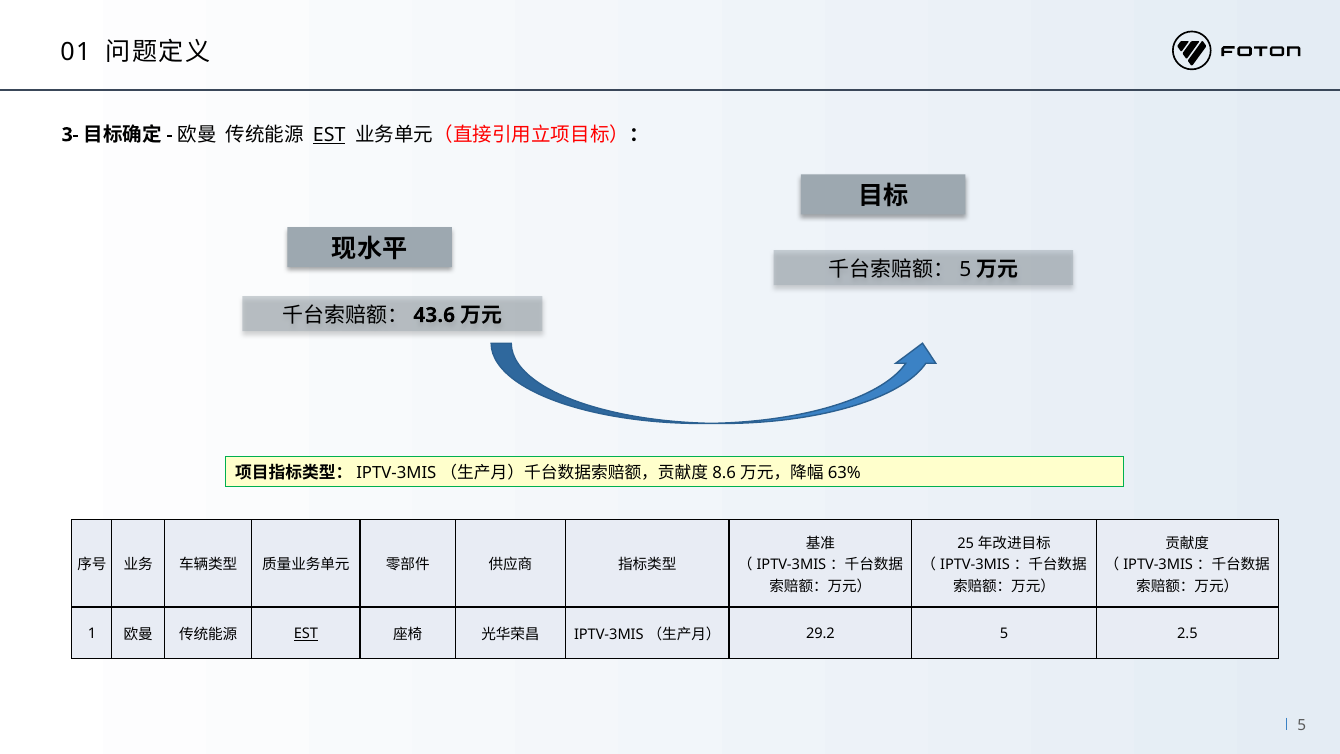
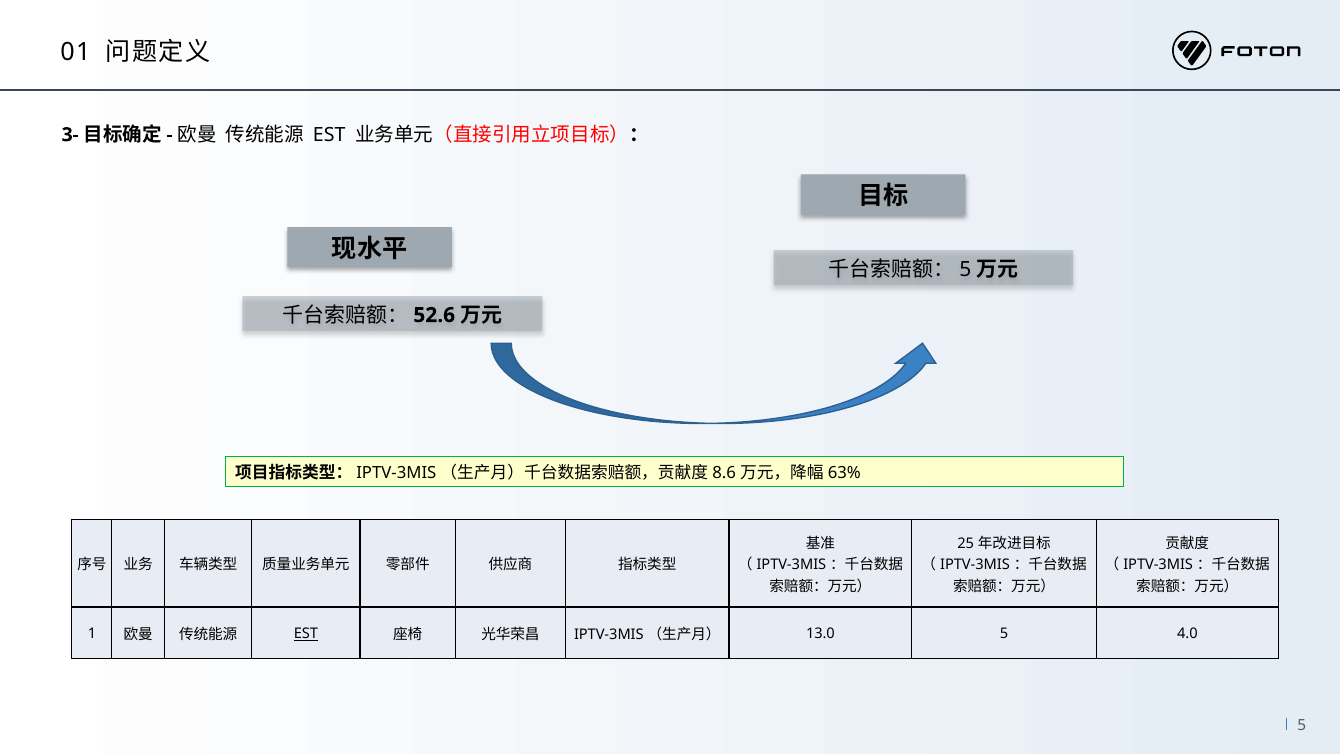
EST at (329, 135) underline: present -> none
43.6: 43.6 -> 52.6
29.2: 29.2 -> 13.0
2.5: 2.5 -> 4.0
